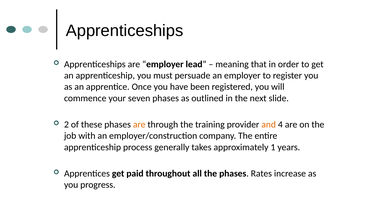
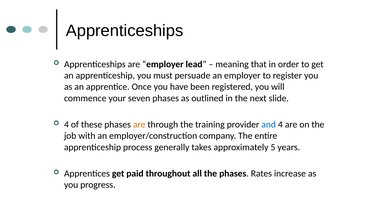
2 at (66, 125): 2 -> 4
and colour: orange -> blue
1: 1 -> 5
